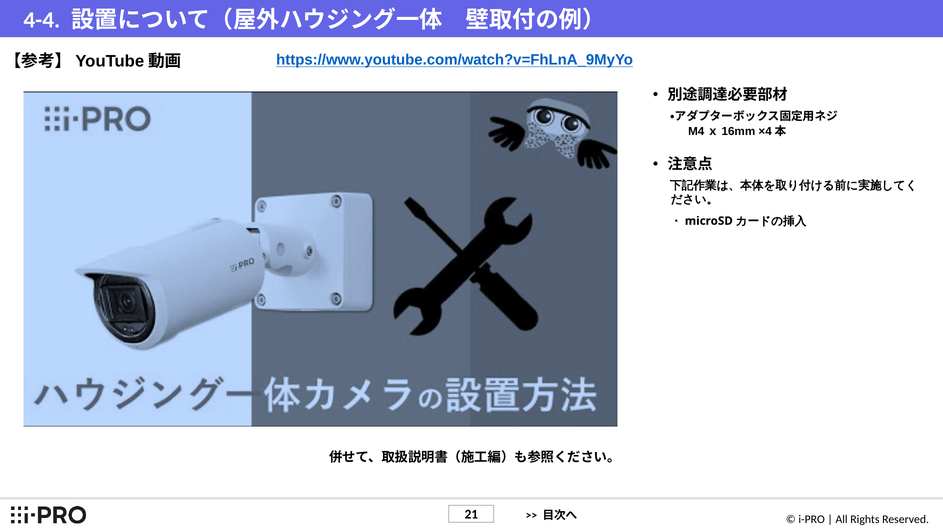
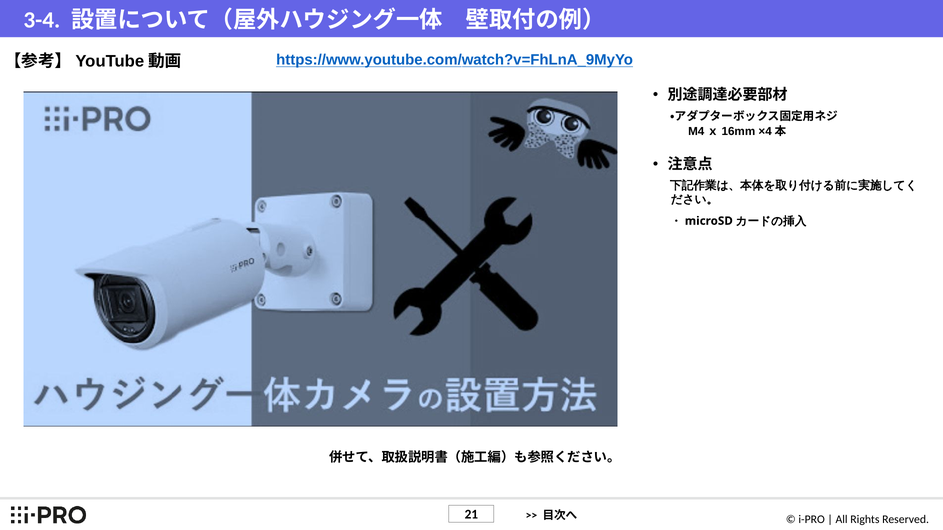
4-4: 4-4 -> 3-4
